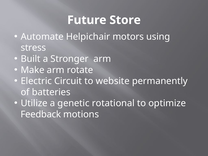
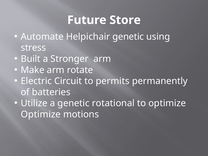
Helpichair motors: motors -> genetic
website: website -> permits
Feedback at (41, 114): Feedback -> Optimize
